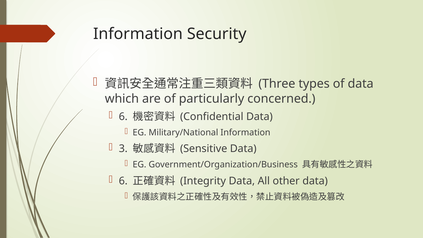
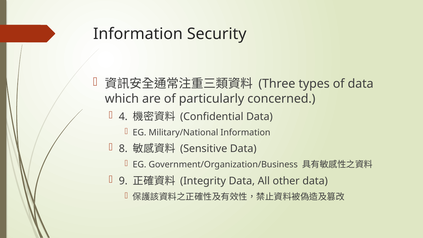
6 at (123, 117): 6 -> 4
3: 3 -> 8
6 at (123, 181): 6 -> 9
